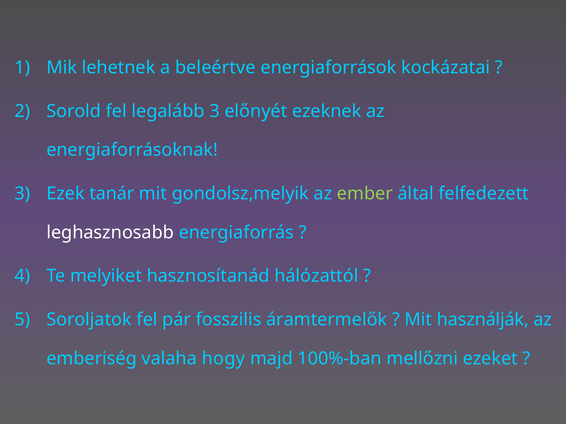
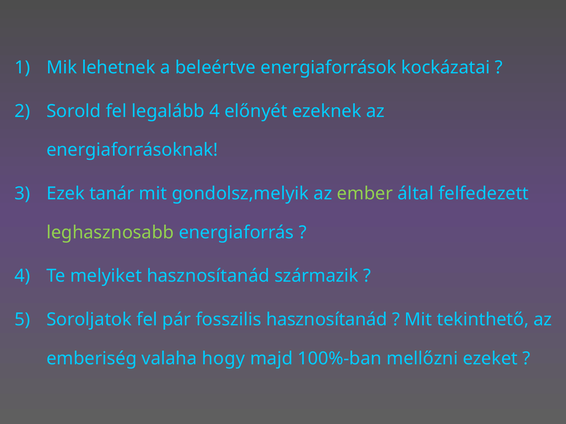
legalább 3: 3 -> 4
leghasznosabb colour: white -> light green
hálózattól: hálózattól -> származik
fosszilis áramtermelők: áramtermelők -> hasznosítanád
használják: használják -> tekinthető
